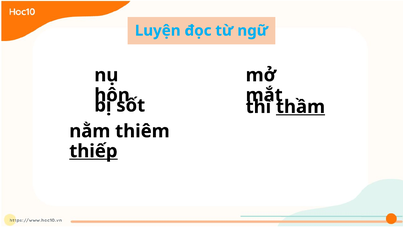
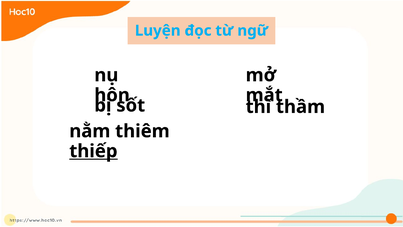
thầm underline: present -> none
